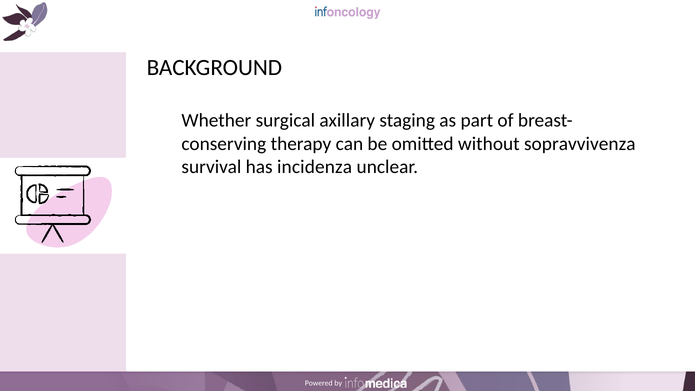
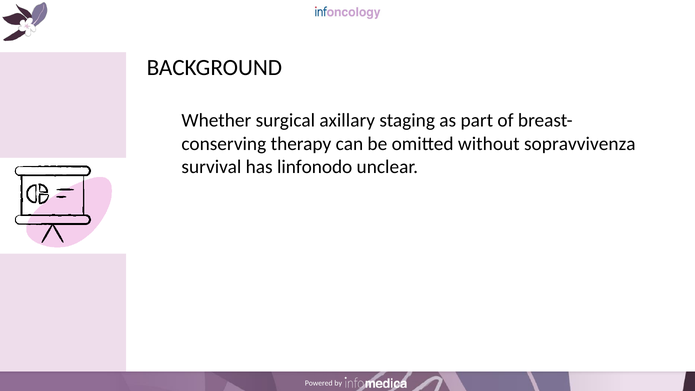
incidenza: incidenza -> linfonodo
